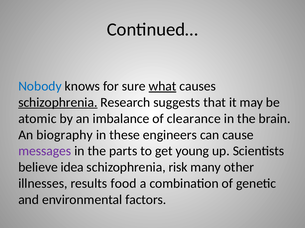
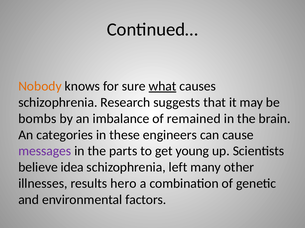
Nobody colour: blue -> orange
schizophrenia at (58, 103) underline: present -> none
atomic: atomic -> bombs
clearance: clearance -> remained
biography: biography -> categories
risk: risk -> left
food: food -> hero
